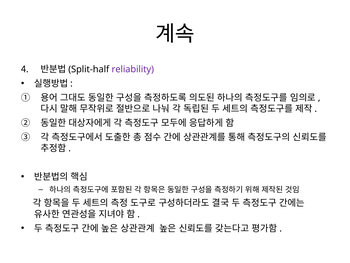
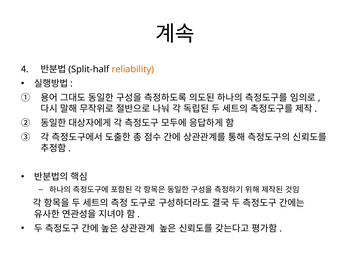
reliability colour: purple -> orange
